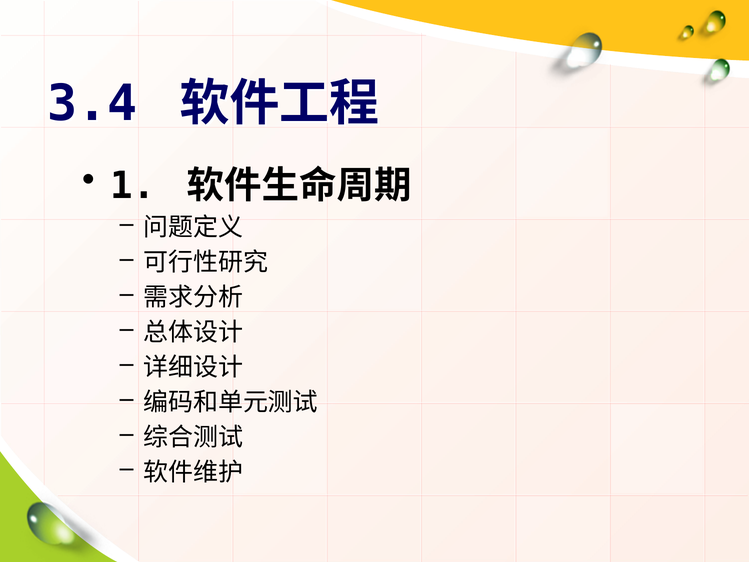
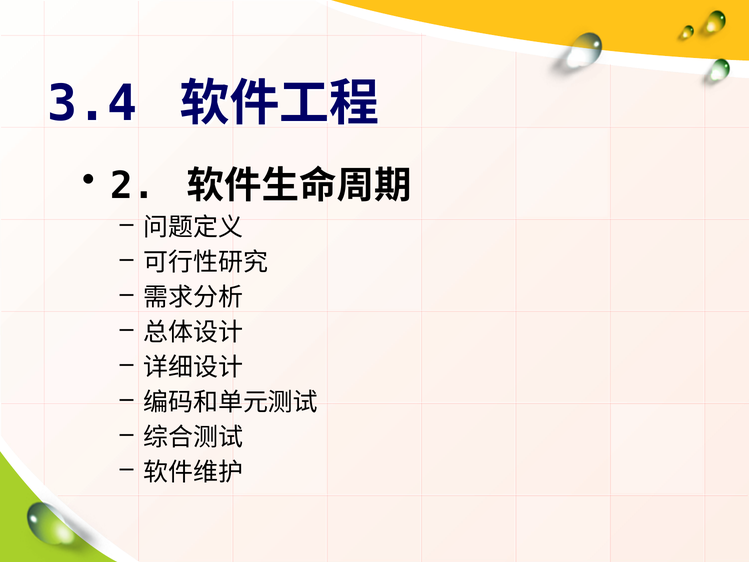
1: 1 -> 2
